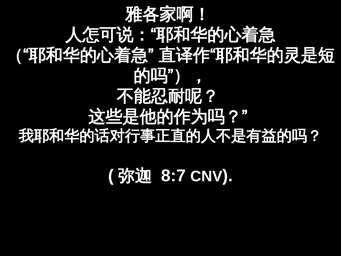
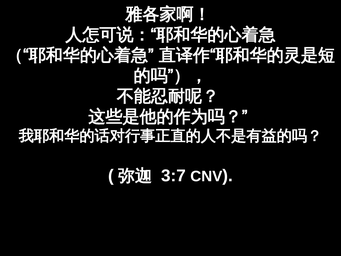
8:7: 8:7 -> 3:7
